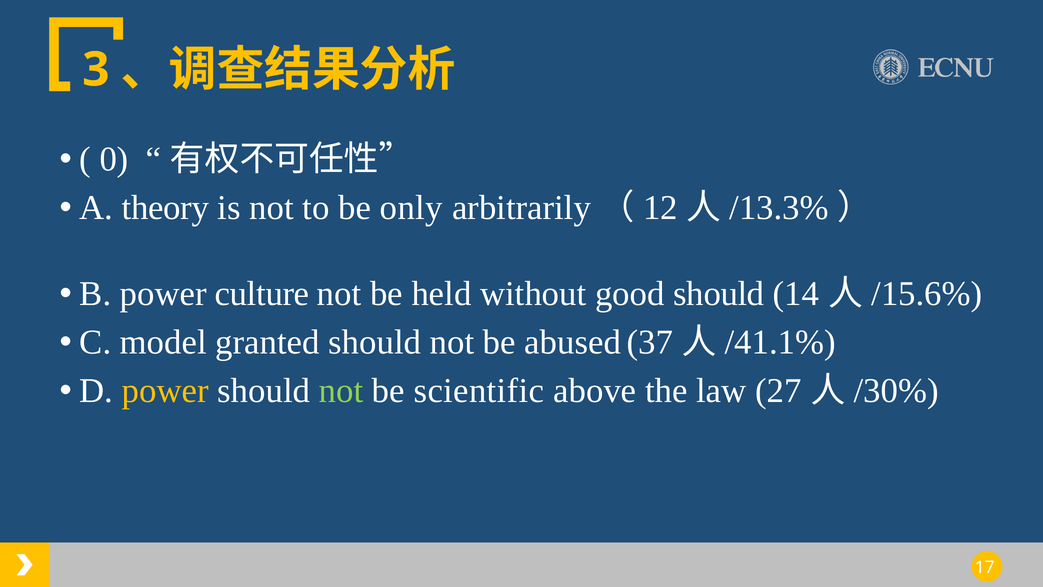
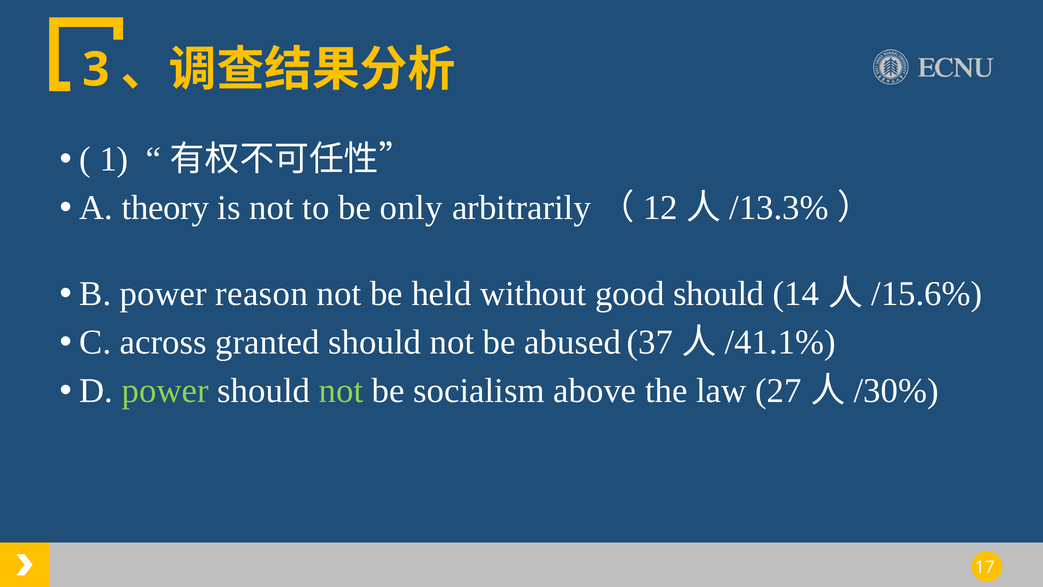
0: 0 -> 1
culture: culture -> reason
model: model -> across
power at (165, 391) colour: yellow -> light green
scientific: scientific -> socialism
